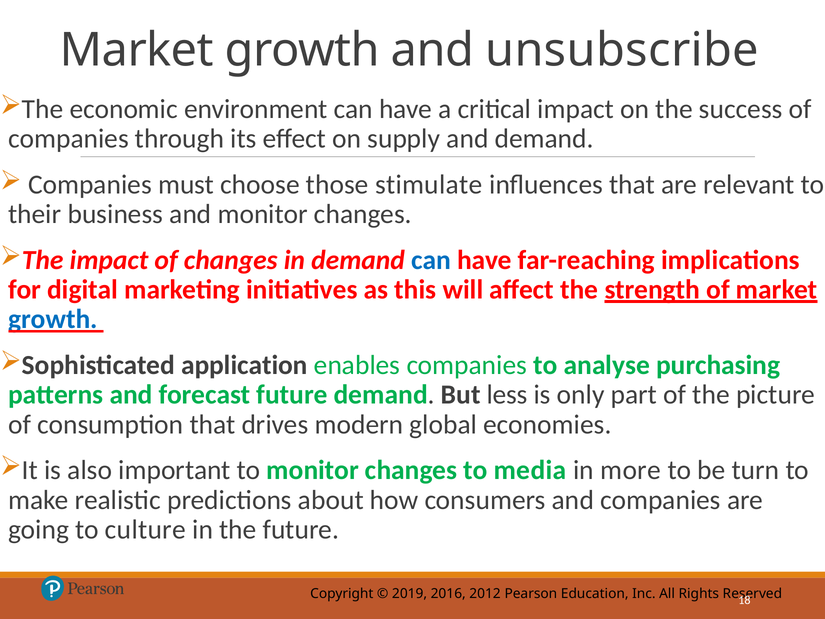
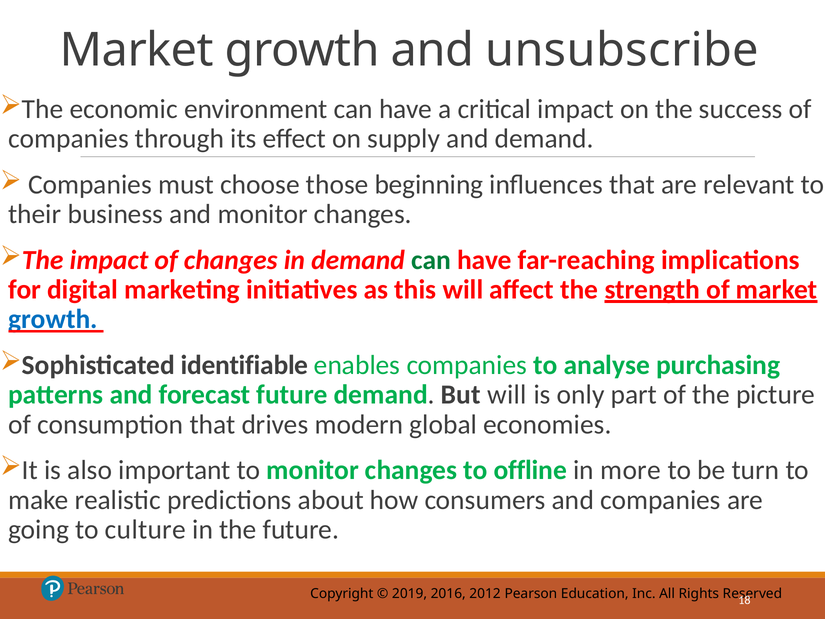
stimulate: stimulate -> beginning
can at (431, 260) colour: blue -> green
application: application -> identifiable
But less: less -> will
media: media -> offline
